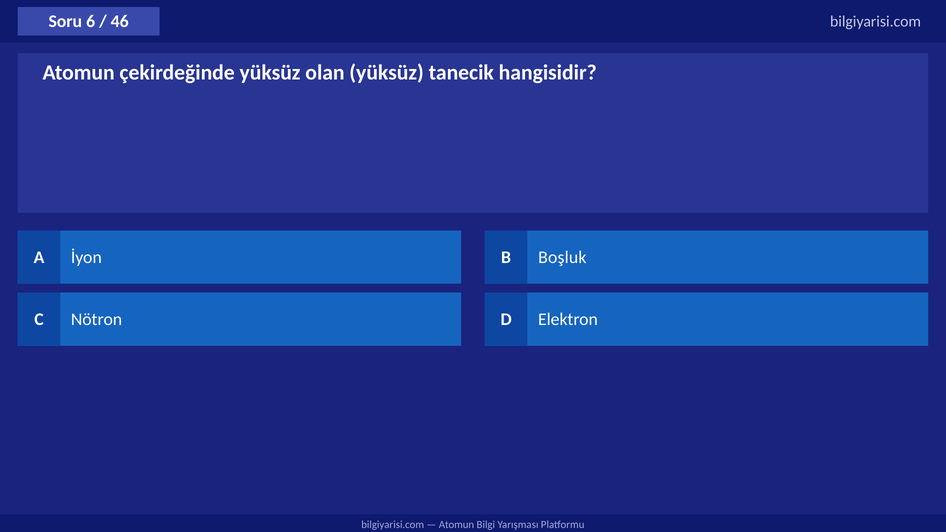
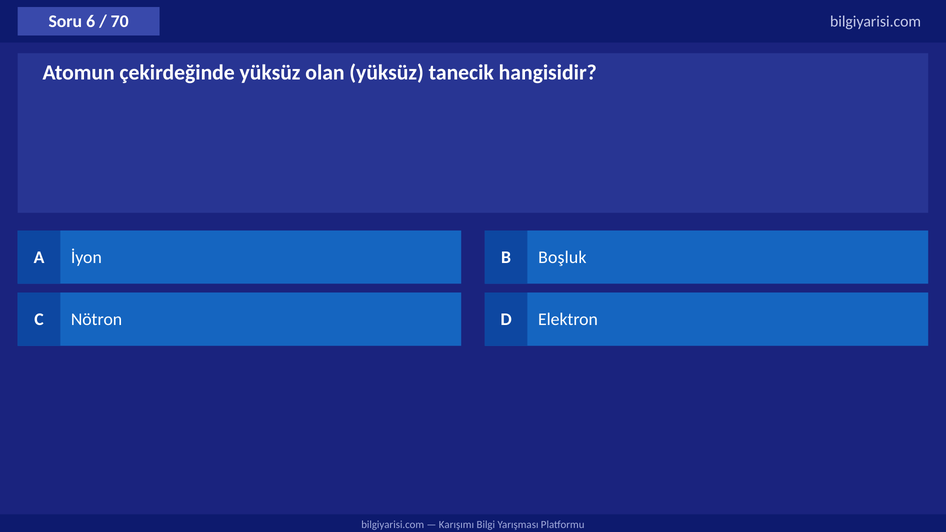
46: 46 -> 70
Atomun at (456, 525): Atomun -> Karışımı
